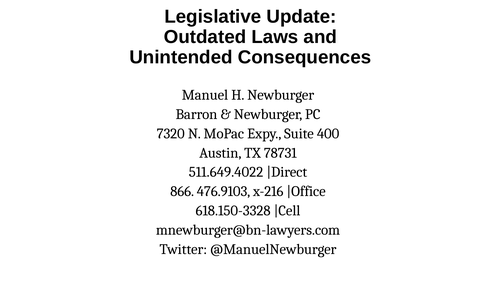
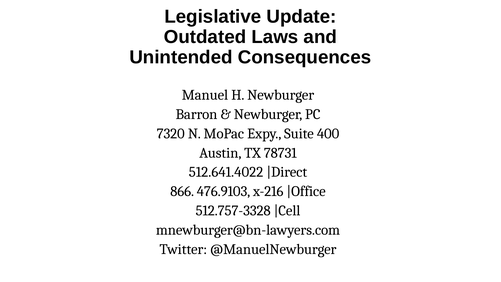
511.649.4022: 511.649.4022 -> 512.641.4022
618.150-3328: 618.150-3328 -> 512.757-3328
